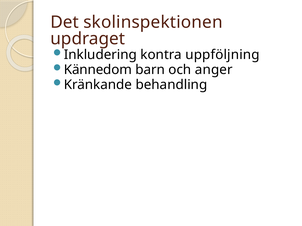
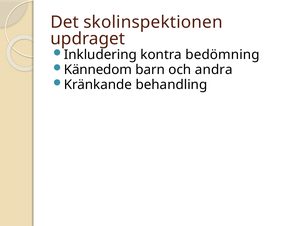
uppföljning: uppföljning -> bedömning
anger: anger -> andra
